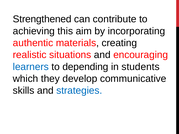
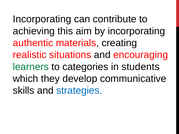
Strengthened at (42, 19): Strengthened -> Incorporating
learners colour: blue -> green
depending: depending -> categories
